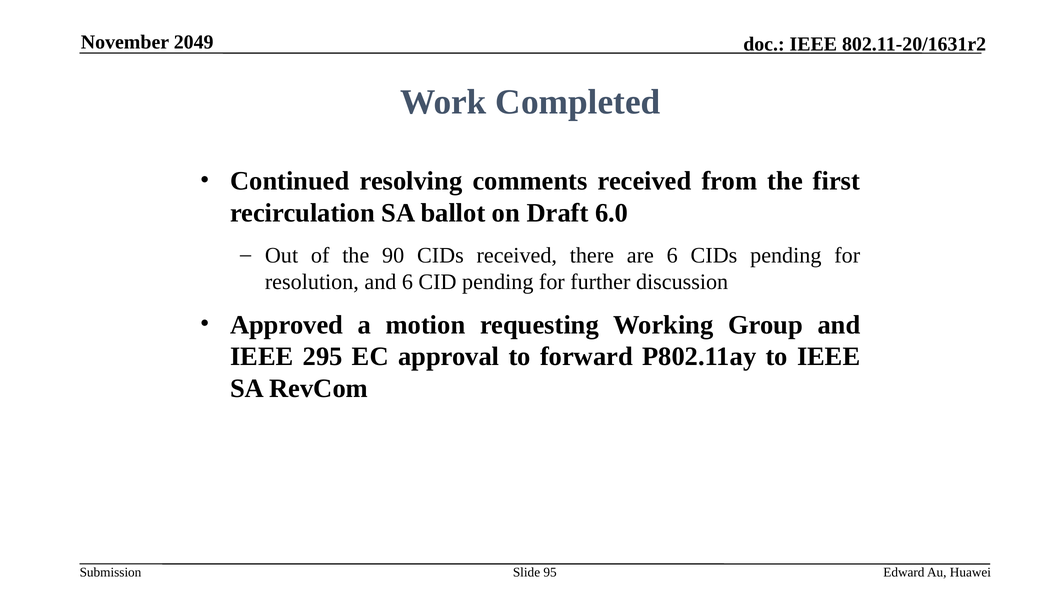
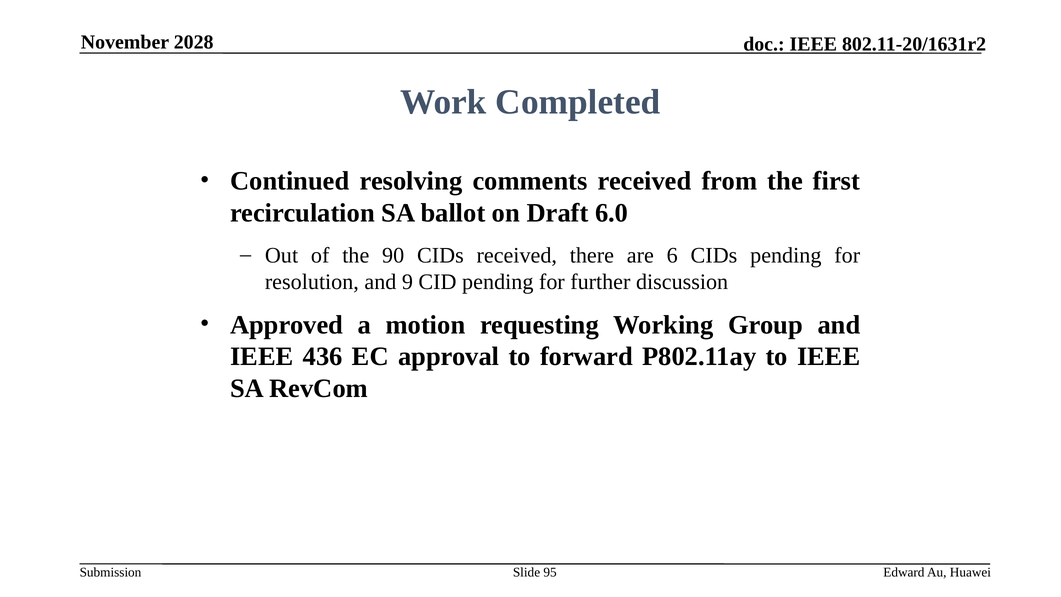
2049: 2049 -> 2028
and 6: 6 -> 9
295: 295 -> 436
